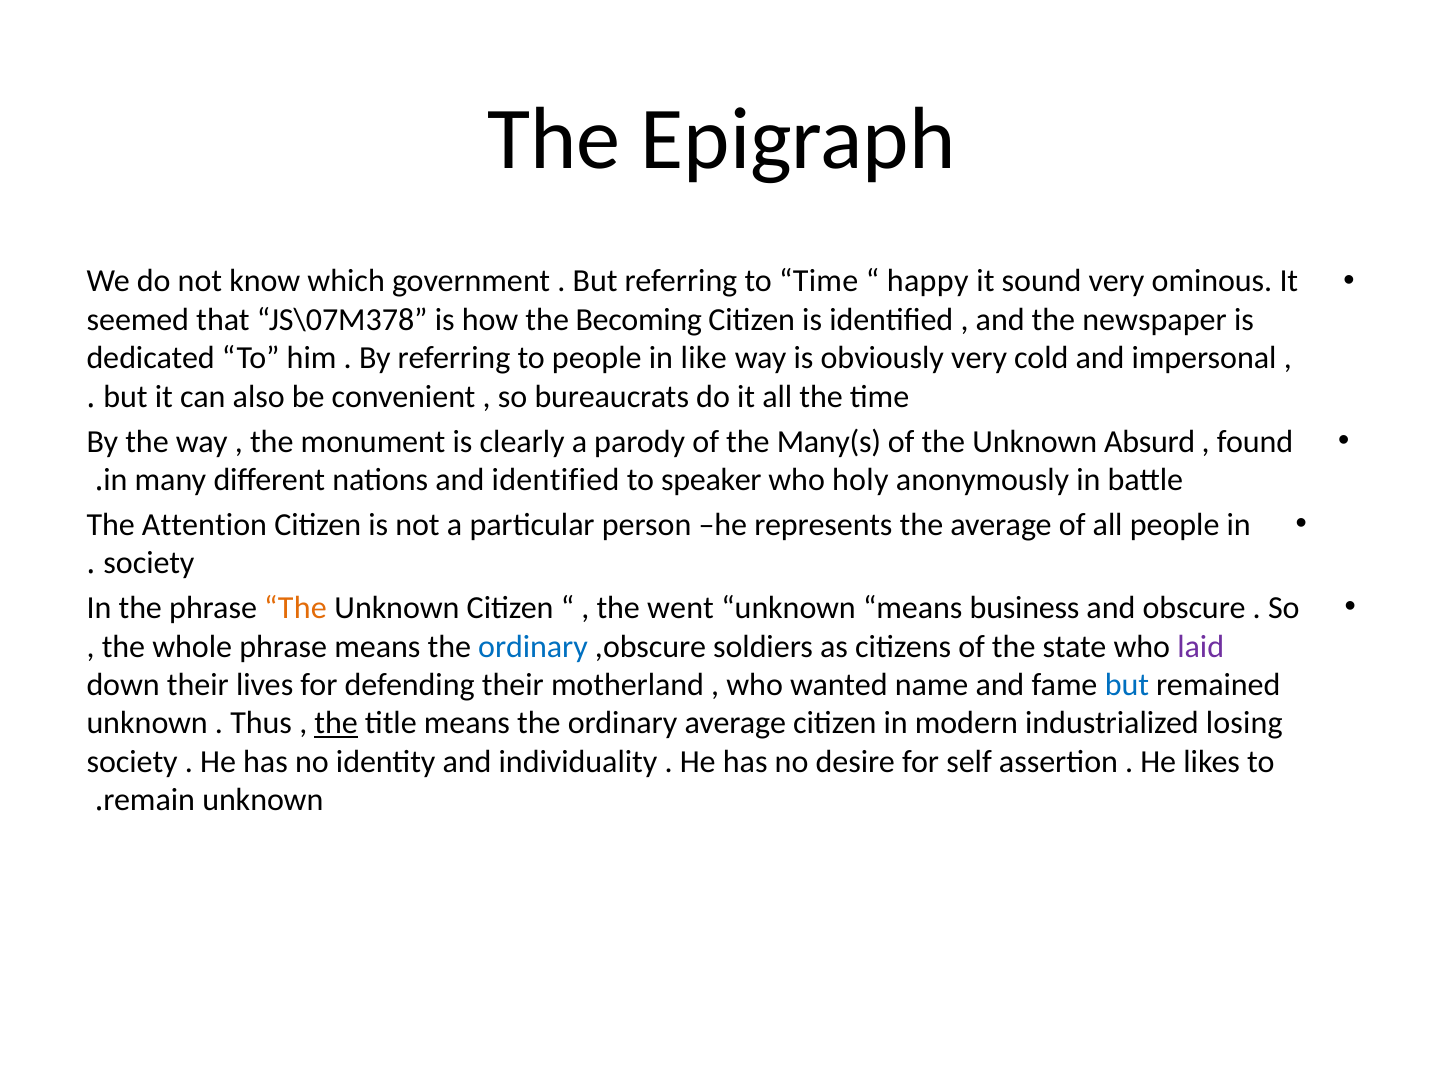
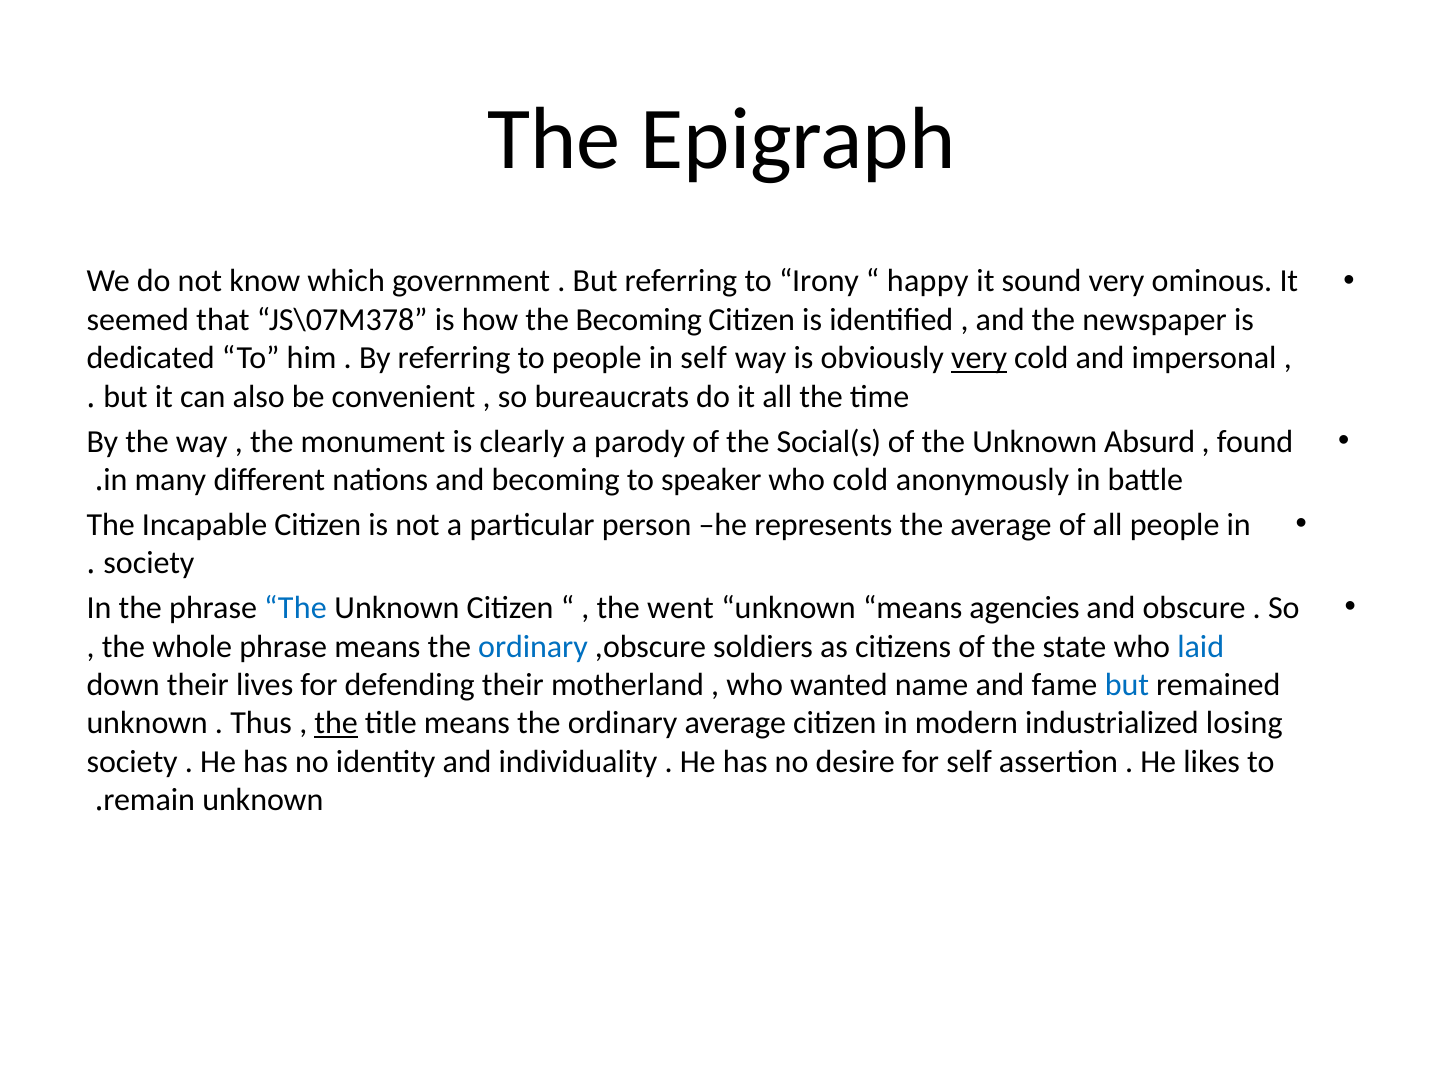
to Time: Time -> Irony
in like: like -> self
very at (979, 358) underline: none -> present
Many(s: Many(s -> Social(s
and identified: identified -> becoming
who holy: holy -> cold
Attention: Attention -> Incapable
The at (296, 608) colour: orange -> blue
business: business -> agencies
laid colour: purple -> blue
